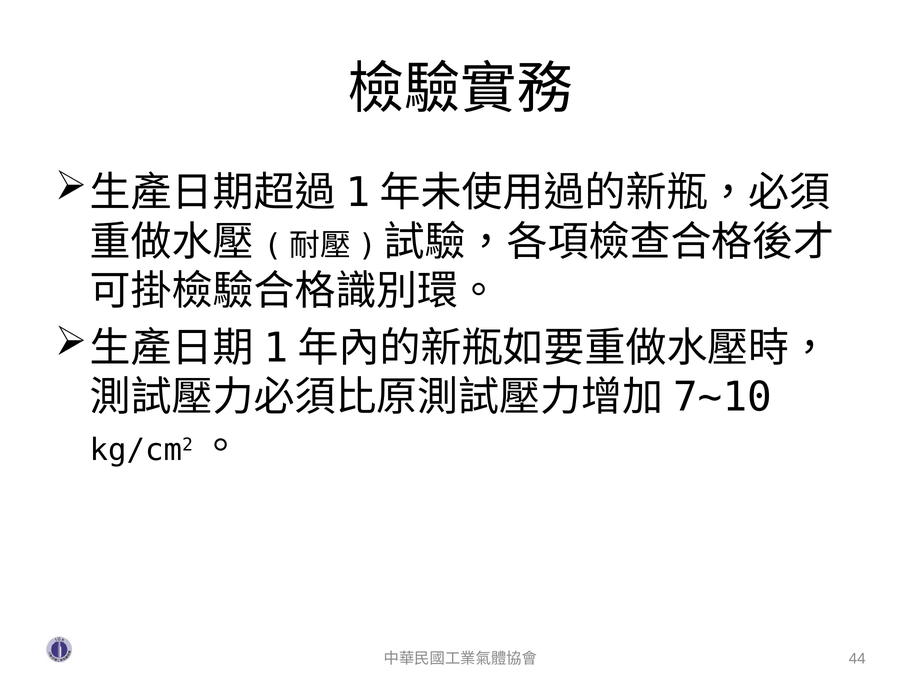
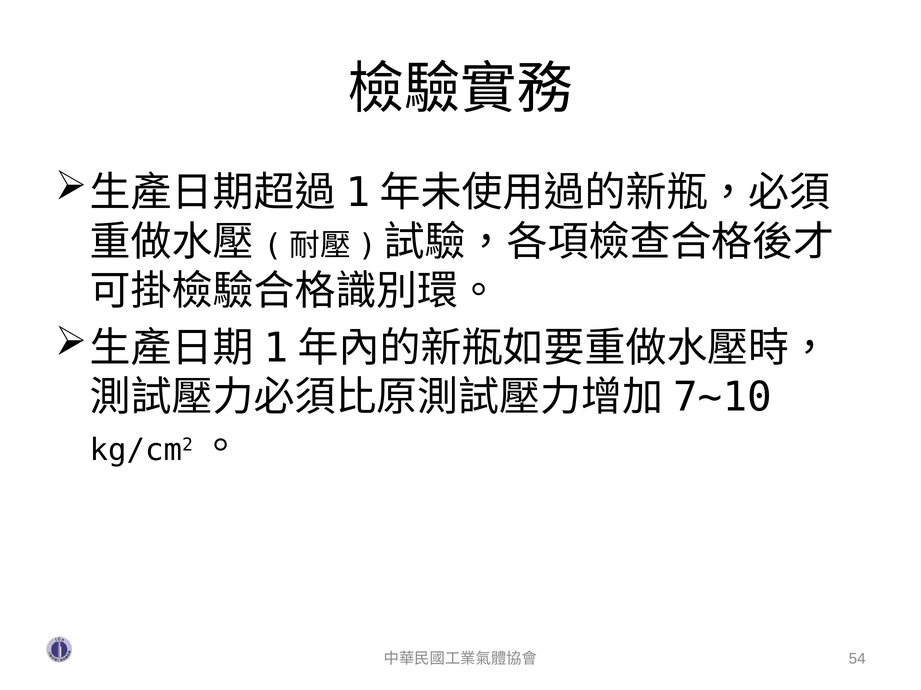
44: 44 -> 54
